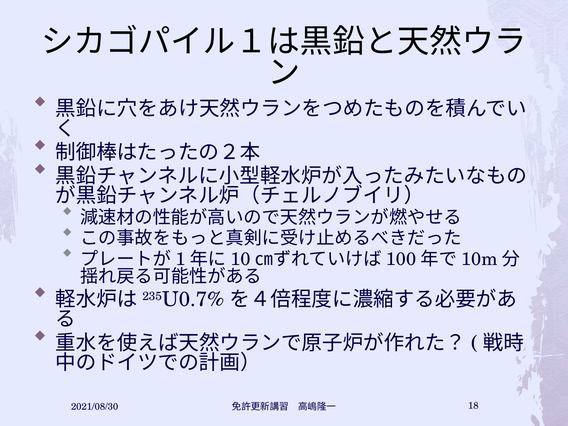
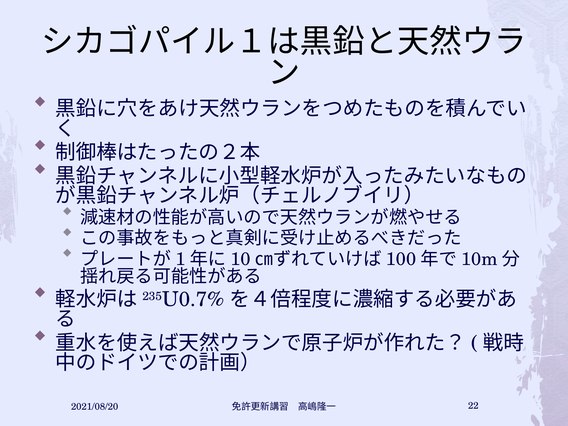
2021/08/30: 2021/08/30 -> 2021/08/20
18: 18 -> 22
